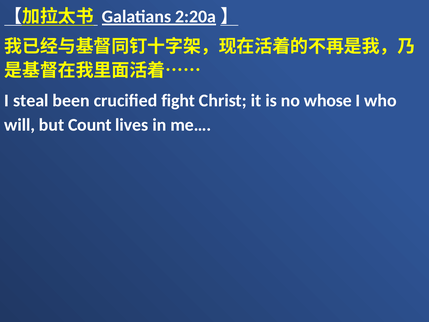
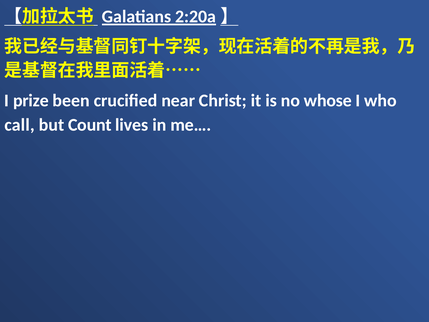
steal: steal -> prize
fight: fight -> near
will: will -> call
